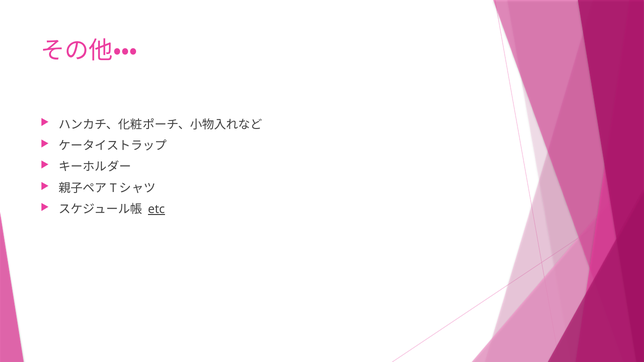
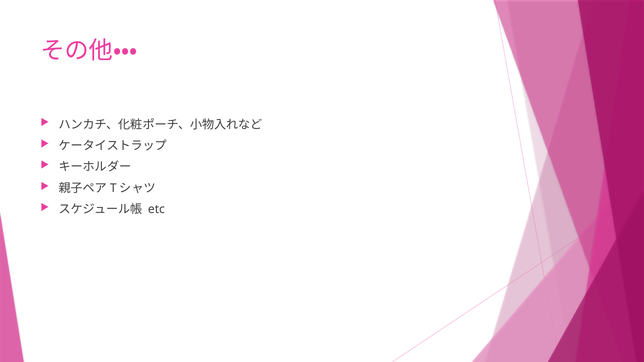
etc underline: present -> none
